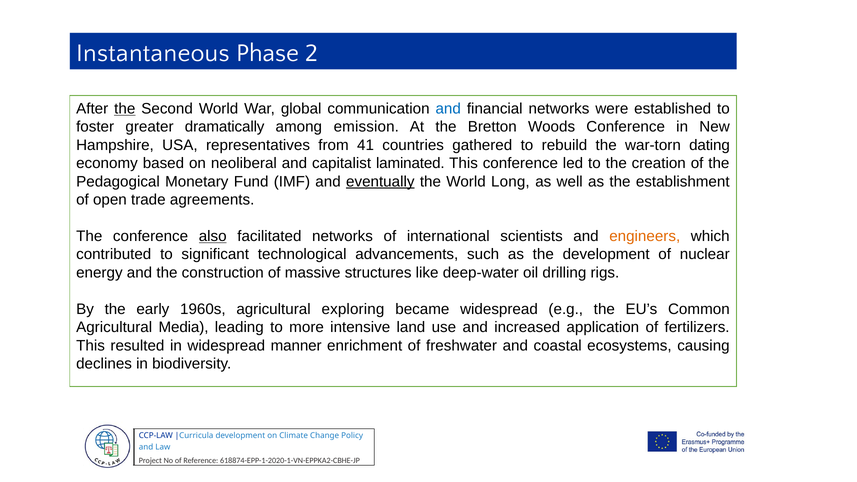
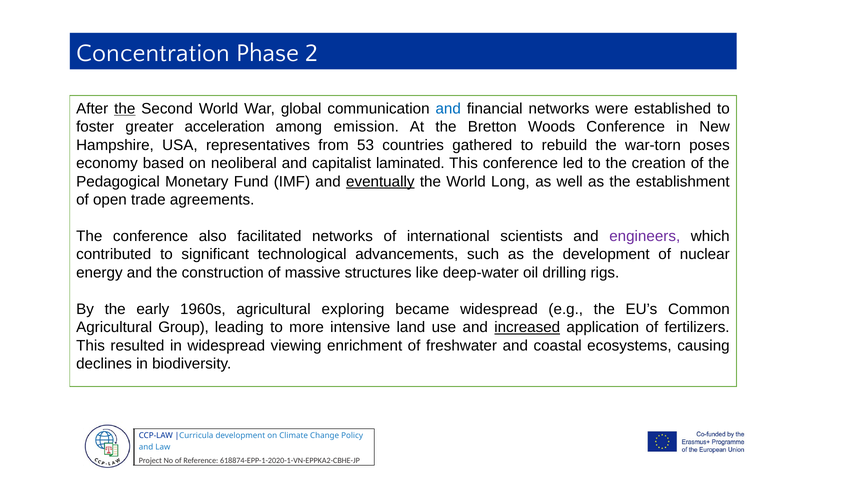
Instantaneous: Instantaneous -> Concentration
dramatically: dramatically -> acceleration
41: 41 -> 53
dating: dating -> poses
also underline: present -> none
engineers colour: orange -> purple
Media: Media -> Group
increased underline: none -> present
manner: manner -> viewing
